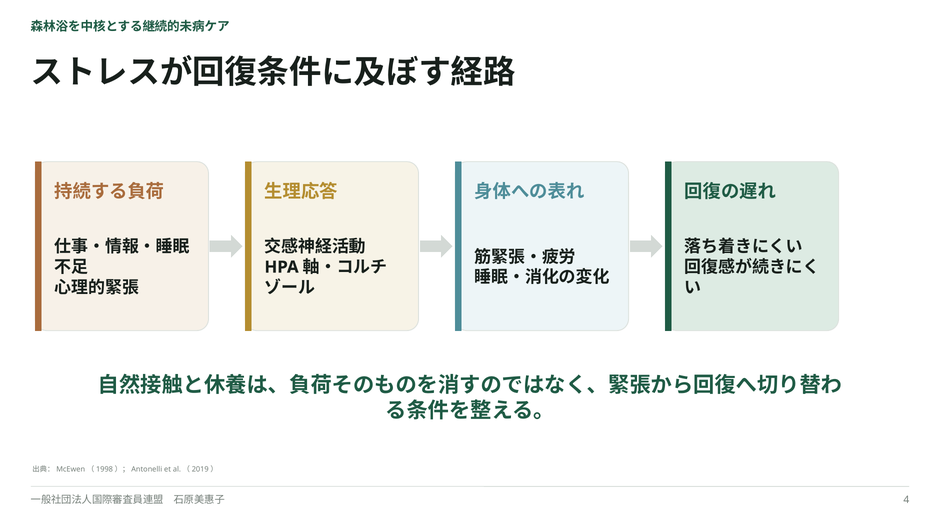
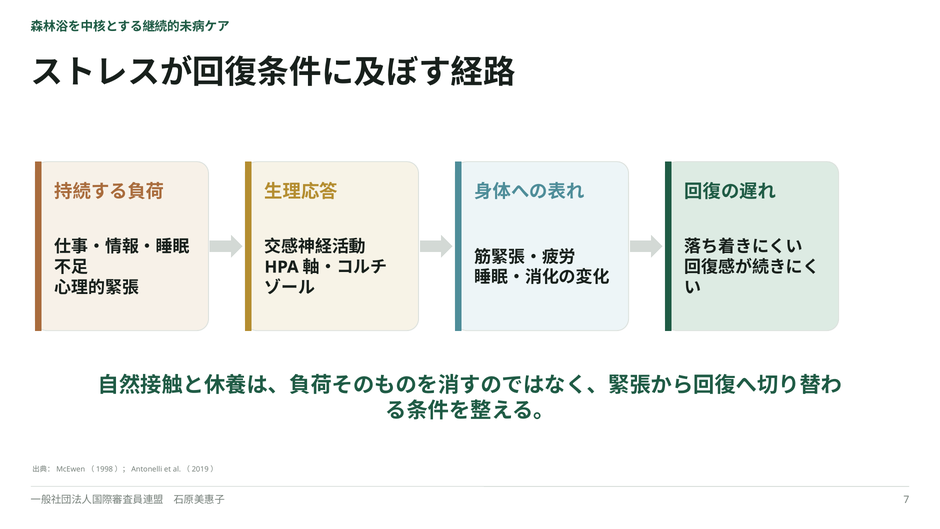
4: 4 -> 7
